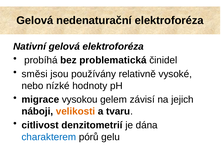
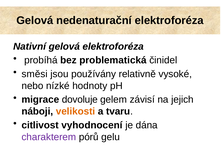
vysokou: vysokou -> dovoluje
denzitometrií: denzitometrií -> vyhodnocení
charakterem colour: blue -> purple
